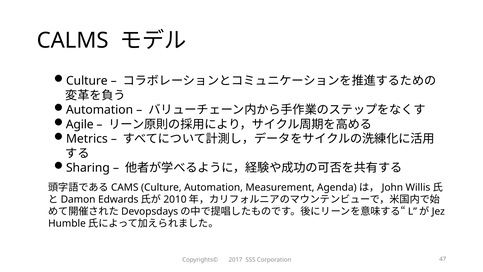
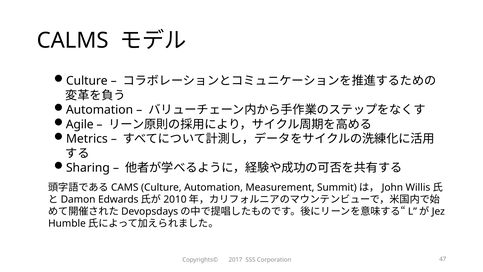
Agenda: Agenda -> Summit
